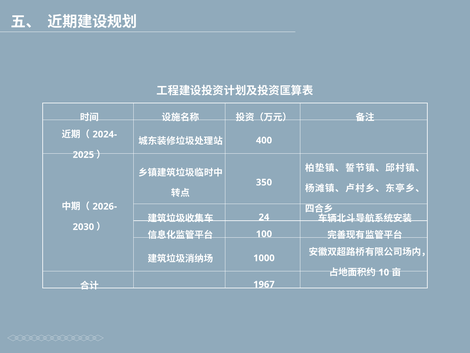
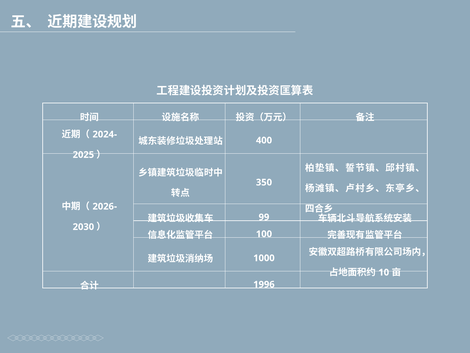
24: 24 -> 99
1967: 1967 -> 1996
